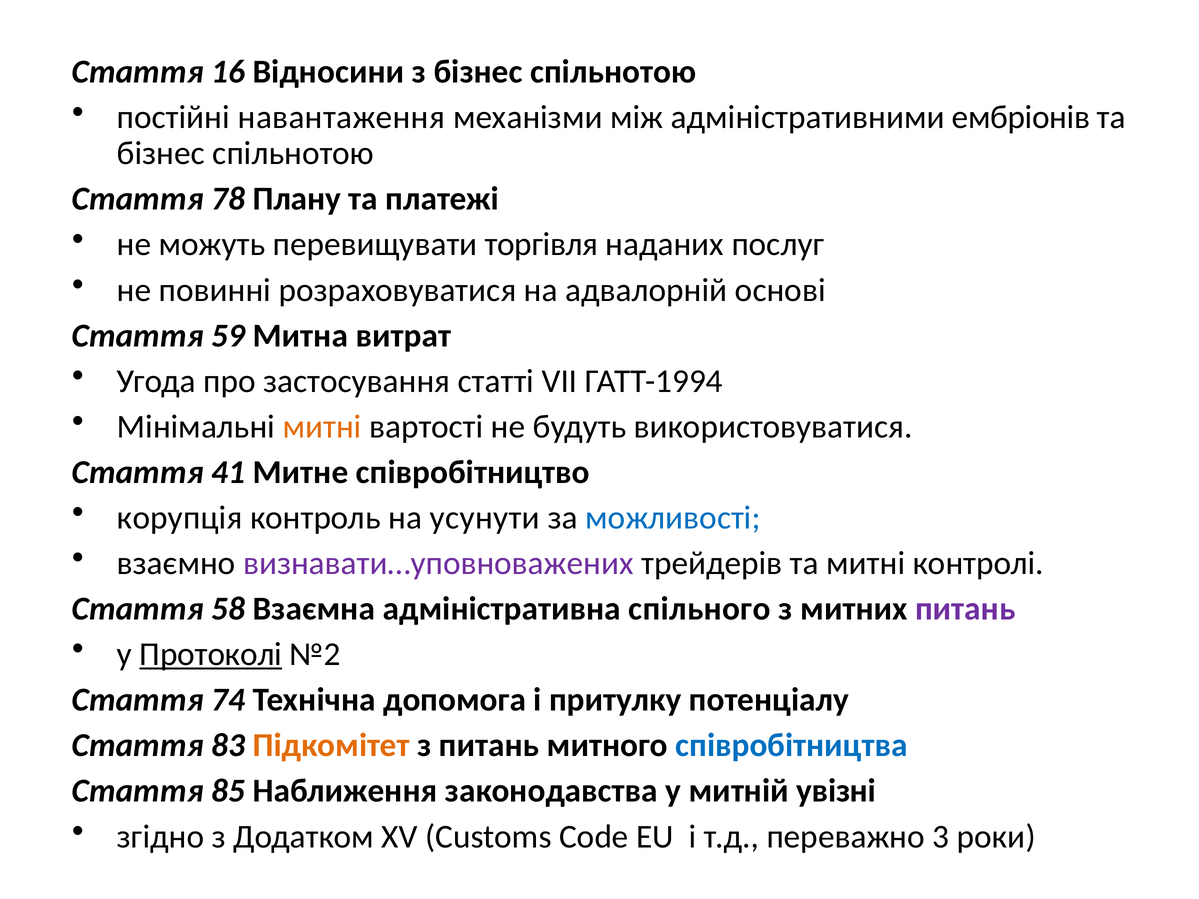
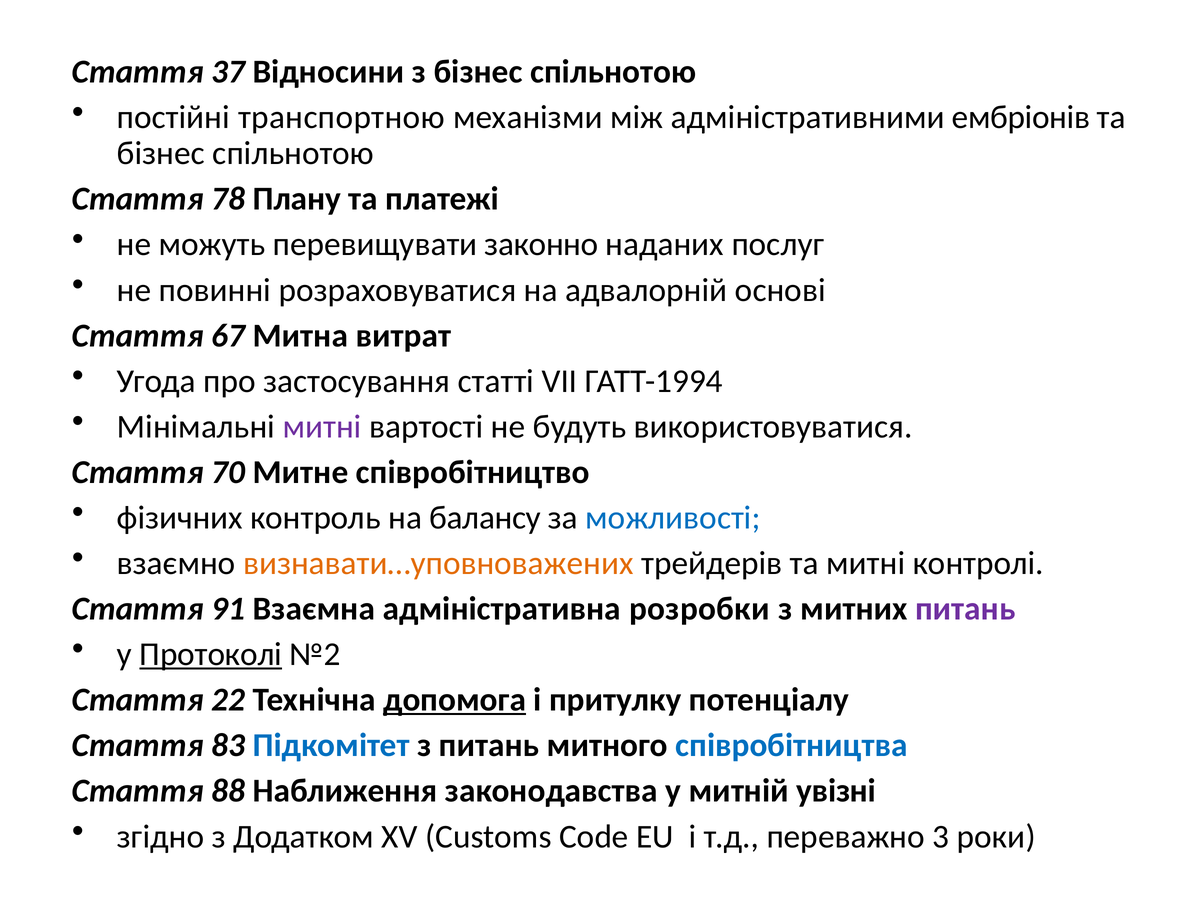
16: 16 -> 37
навантаження: навантаження -> транспортною
торгівля: торгівля -> законно
59: 59 -> 67
митні at (322, 427) colour: orange -> purple
41: 41 -> 70
корупція: корупція -> фізичних
усунути: усунути -> балансу
визнавати…уповноважених colour: purple -> orange
58: 58 -> 91
спільного: спільного -> розробки
74: 74 -> 22
допомога underline: none -> present
Підкомітет colour: orange -> blue
85: 85 -> 88
